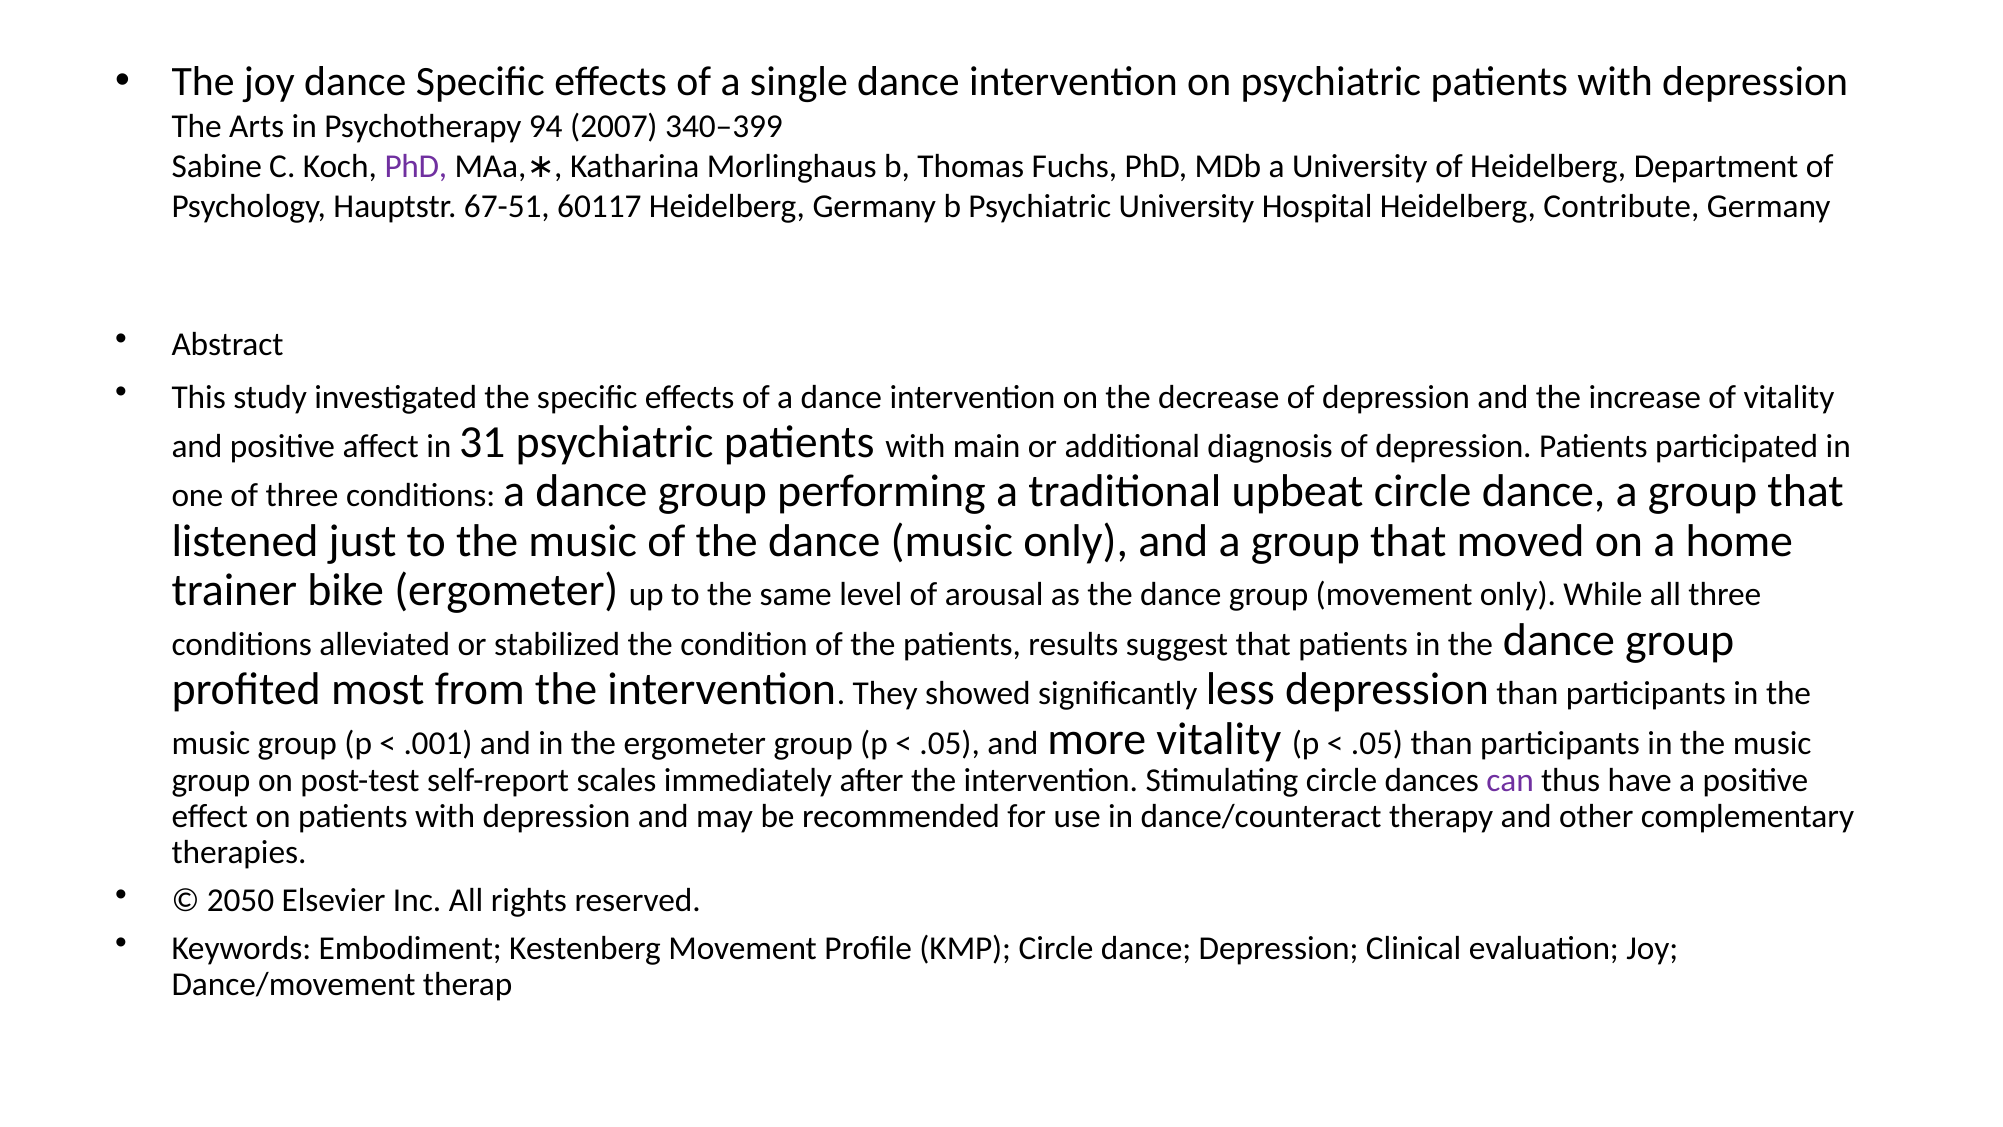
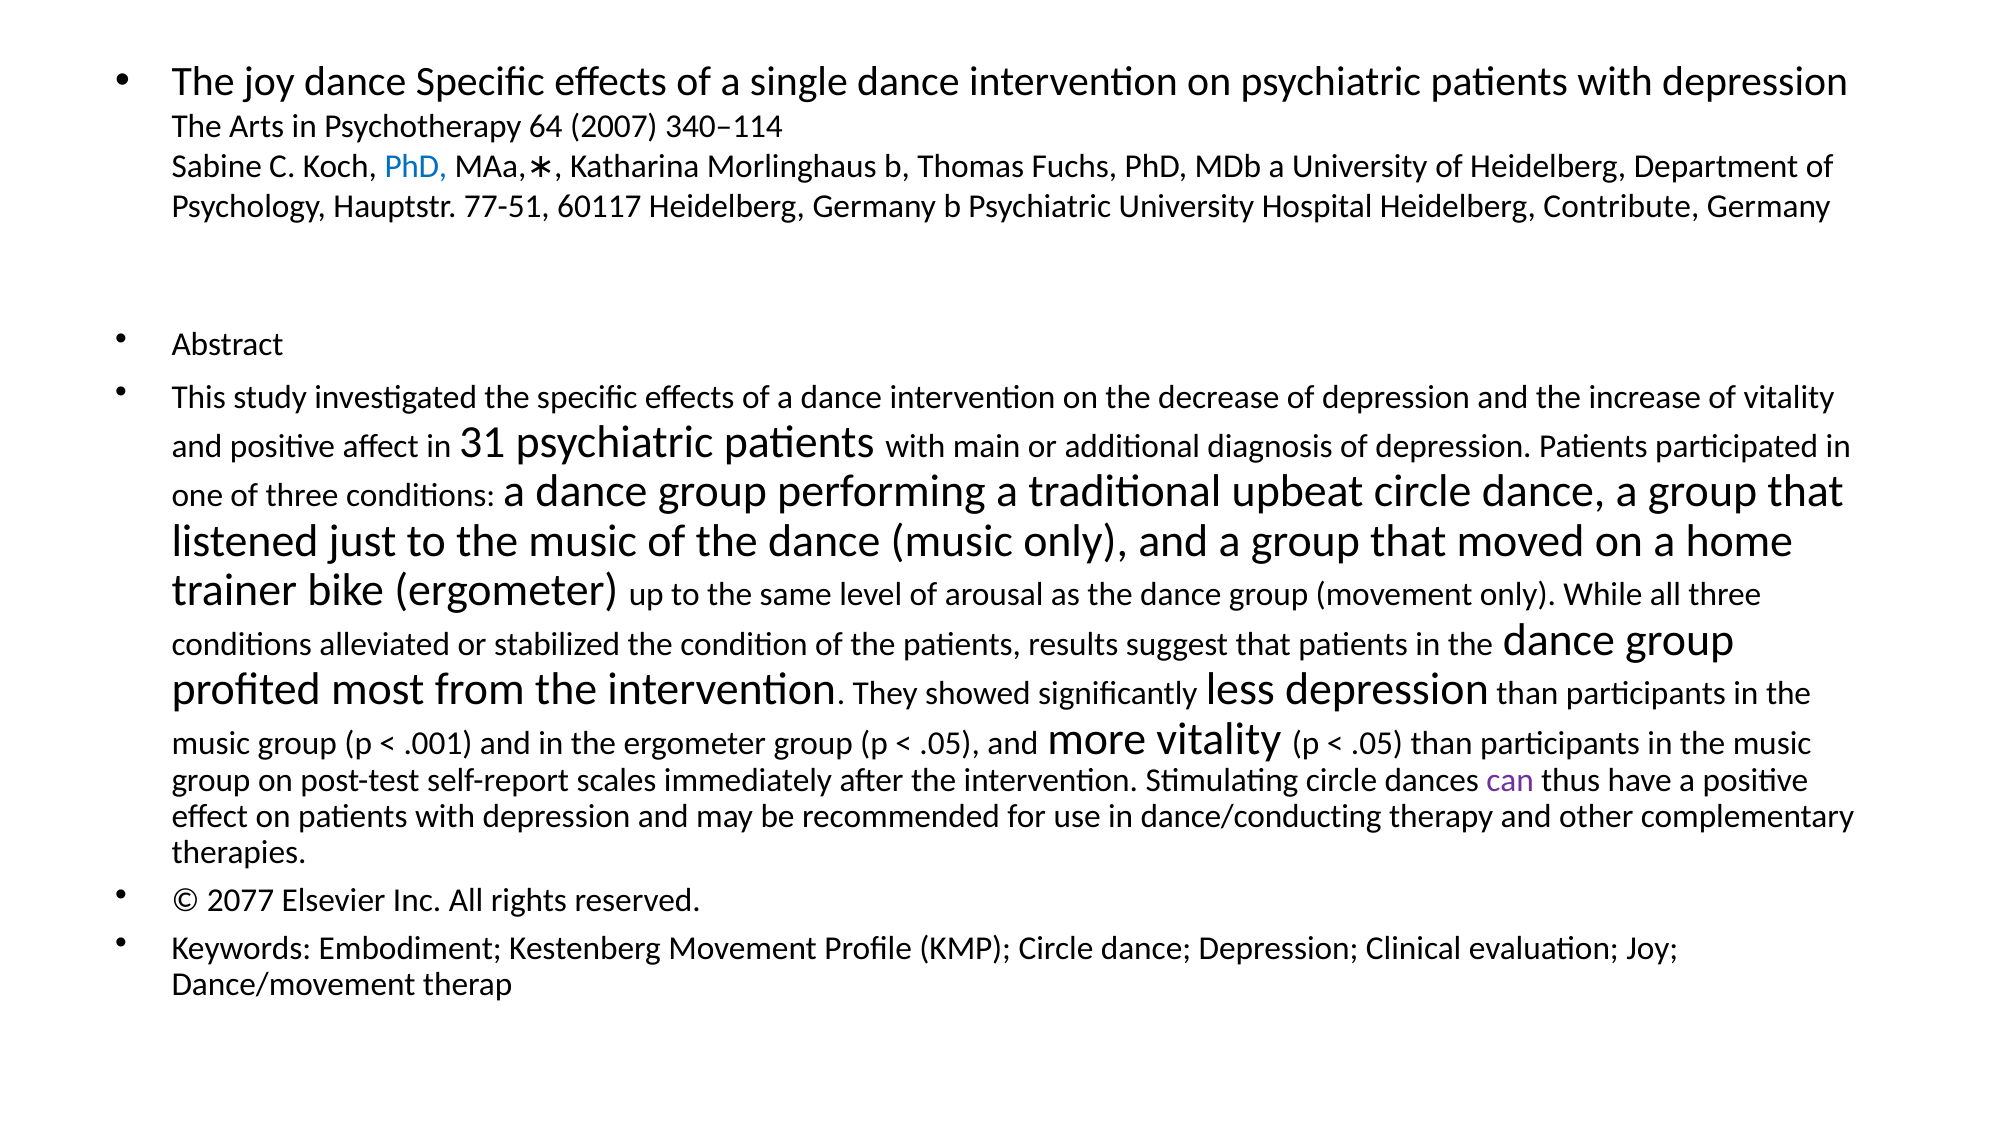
94: 94 -> 64
340–399: 340–399 -> 340–114
PhD at (416, 166) colour: purple -> blue
67-51: 67-51 -> 77-51
dance/counteract: dance/counteract -> dance/conducting
2050: 2050 -> 2077
